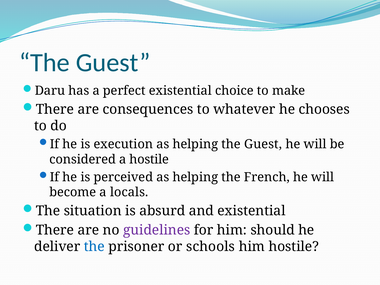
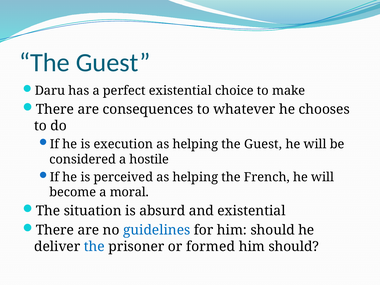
locals: locals -> moral
guidelines colour: purple -> blue
schools: schools -> formed
hostile at (294, 247): hostile -> should
